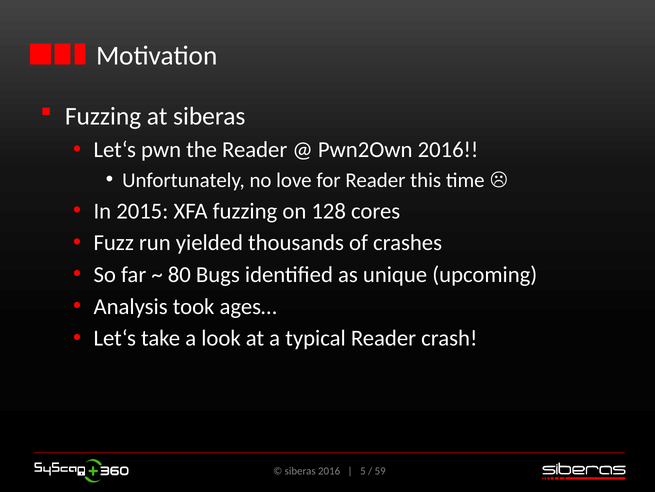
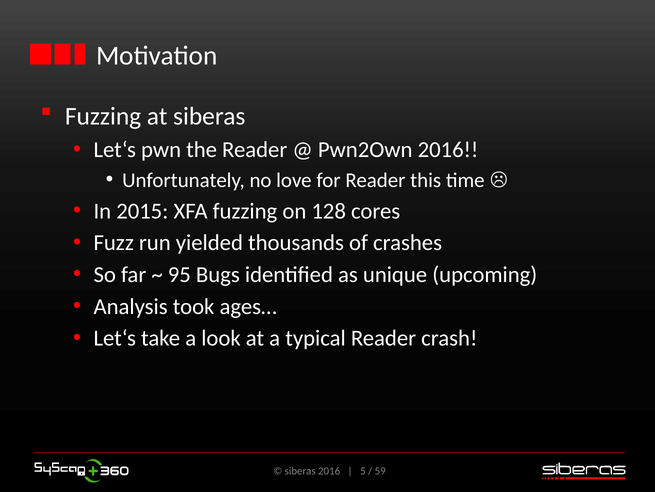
80: 80 -> 95
